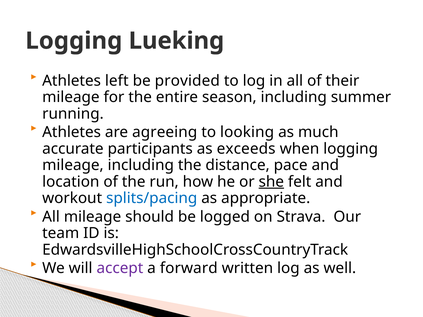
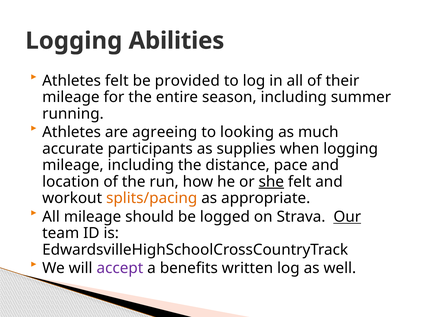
Lueking: Lueking -> Abilities
Athletes left: left -> felt
exceeds: exceeds -> supplies
splits/pacing colour: blue -> orange
Our underline: none -> present
forward: forward -> benefits
